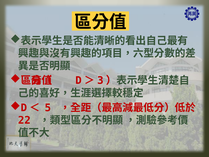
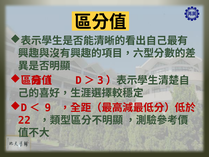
5: 5 -> 9
